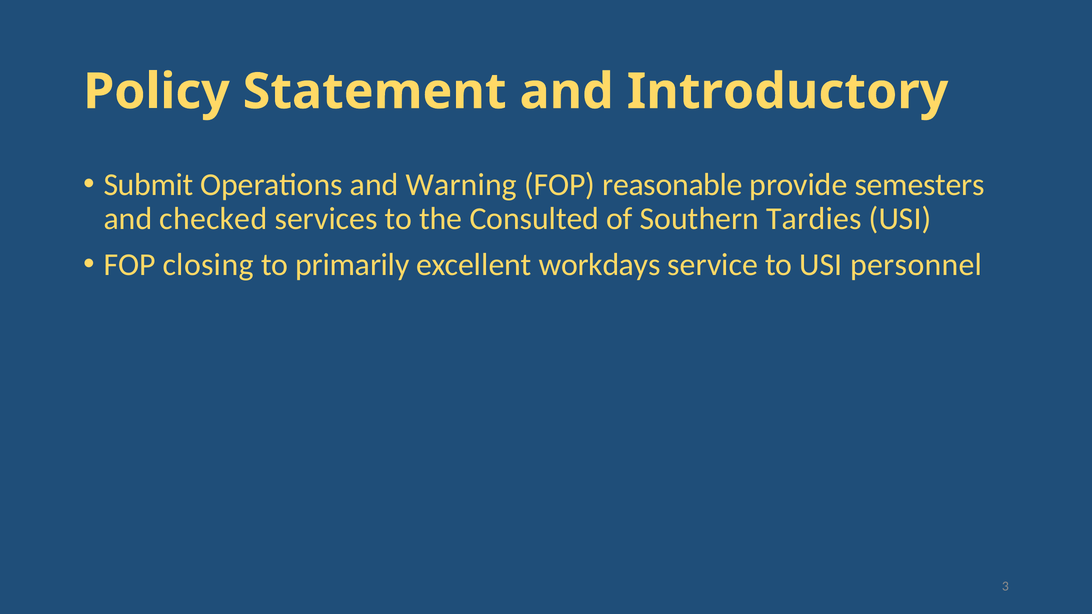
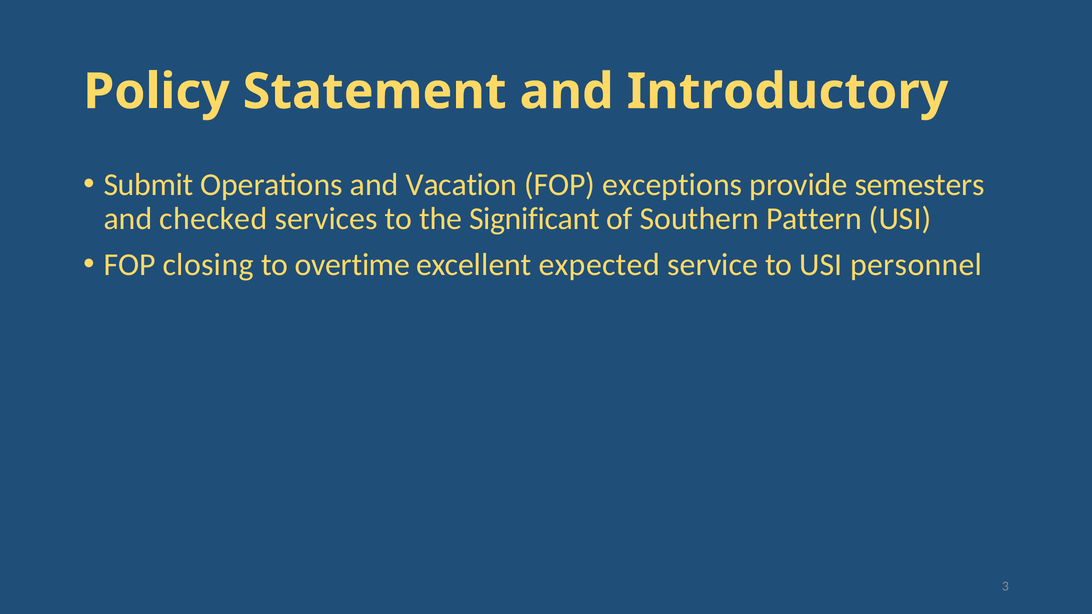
Warning: Warning -> Vacation
reasonable: reasonable -> exceptions
Consulted: Consulted -> Significant
Tardies: Tardies -> Pattern
primarily: primarily -> overtime
workdays: workdays -> expected
